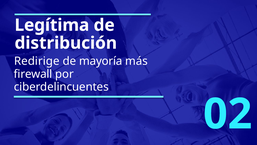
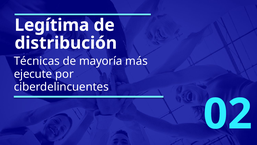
Redirige: Redirige -> Técnicas
firewall: firewall -> ejecute
